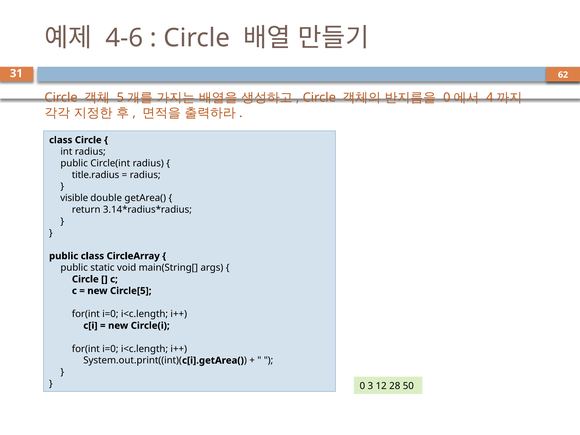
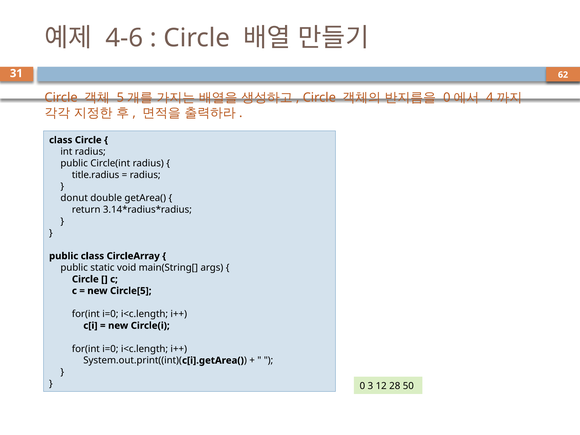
visible: visible -> donut
